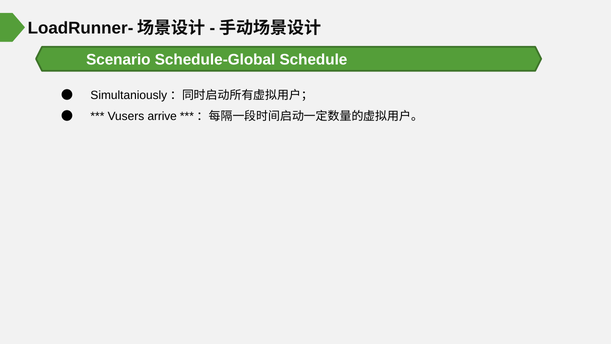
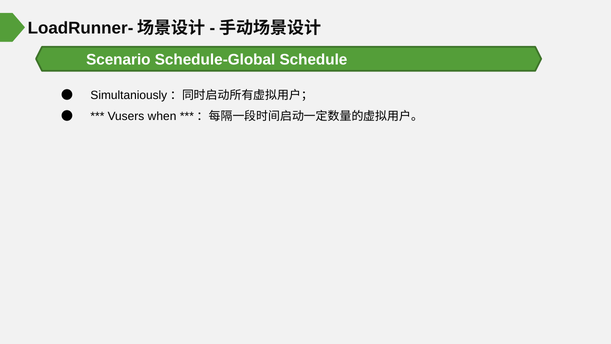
arrive: arrive -> when
